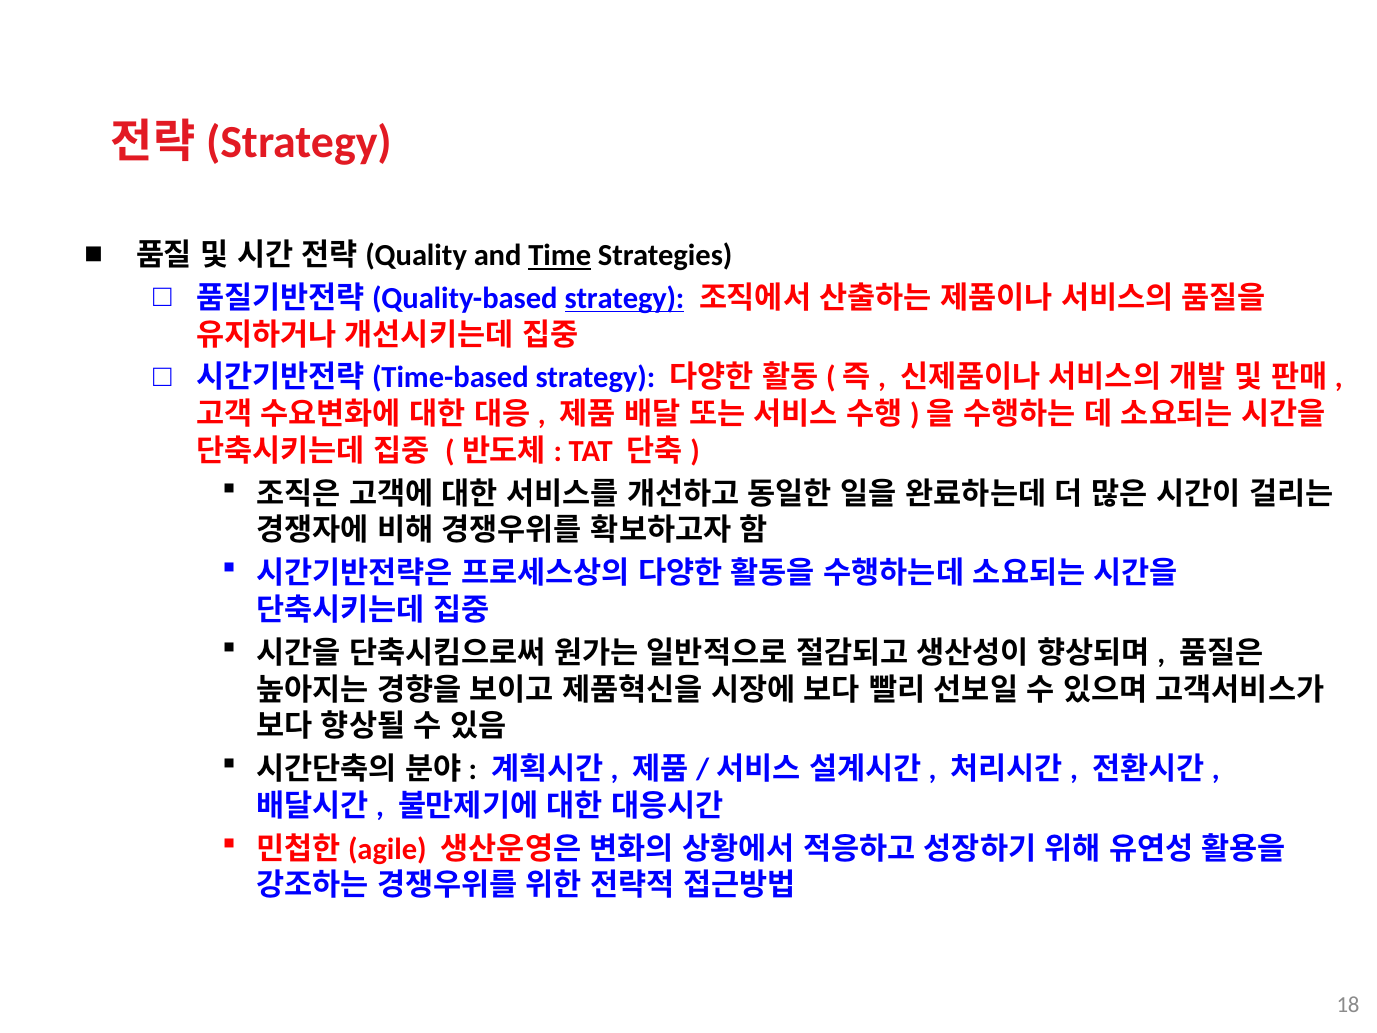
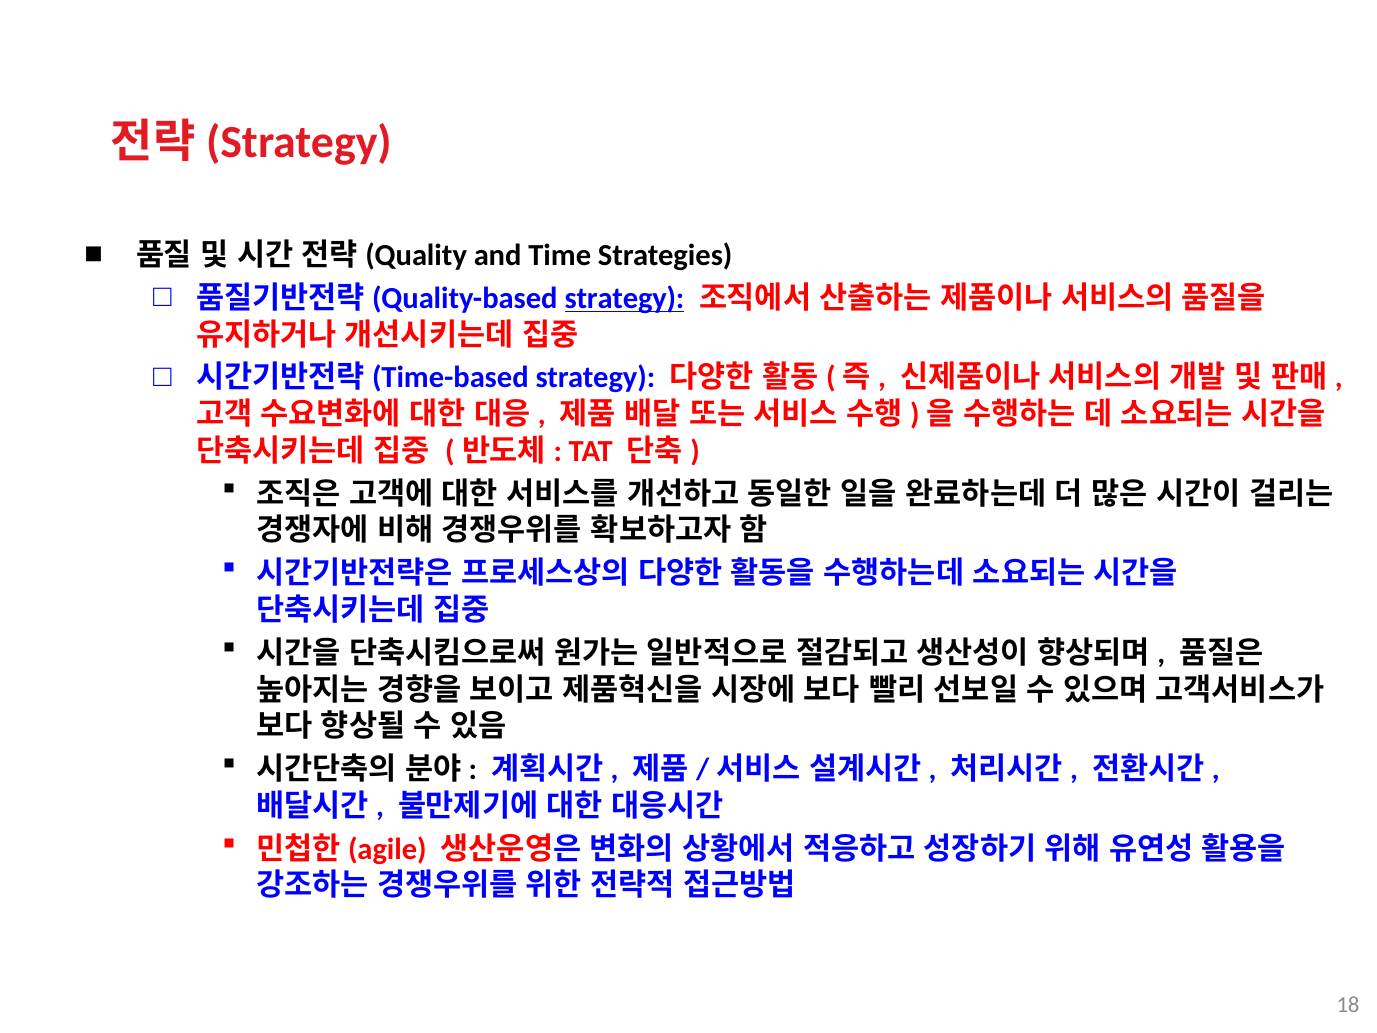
Time underline: present -> none
